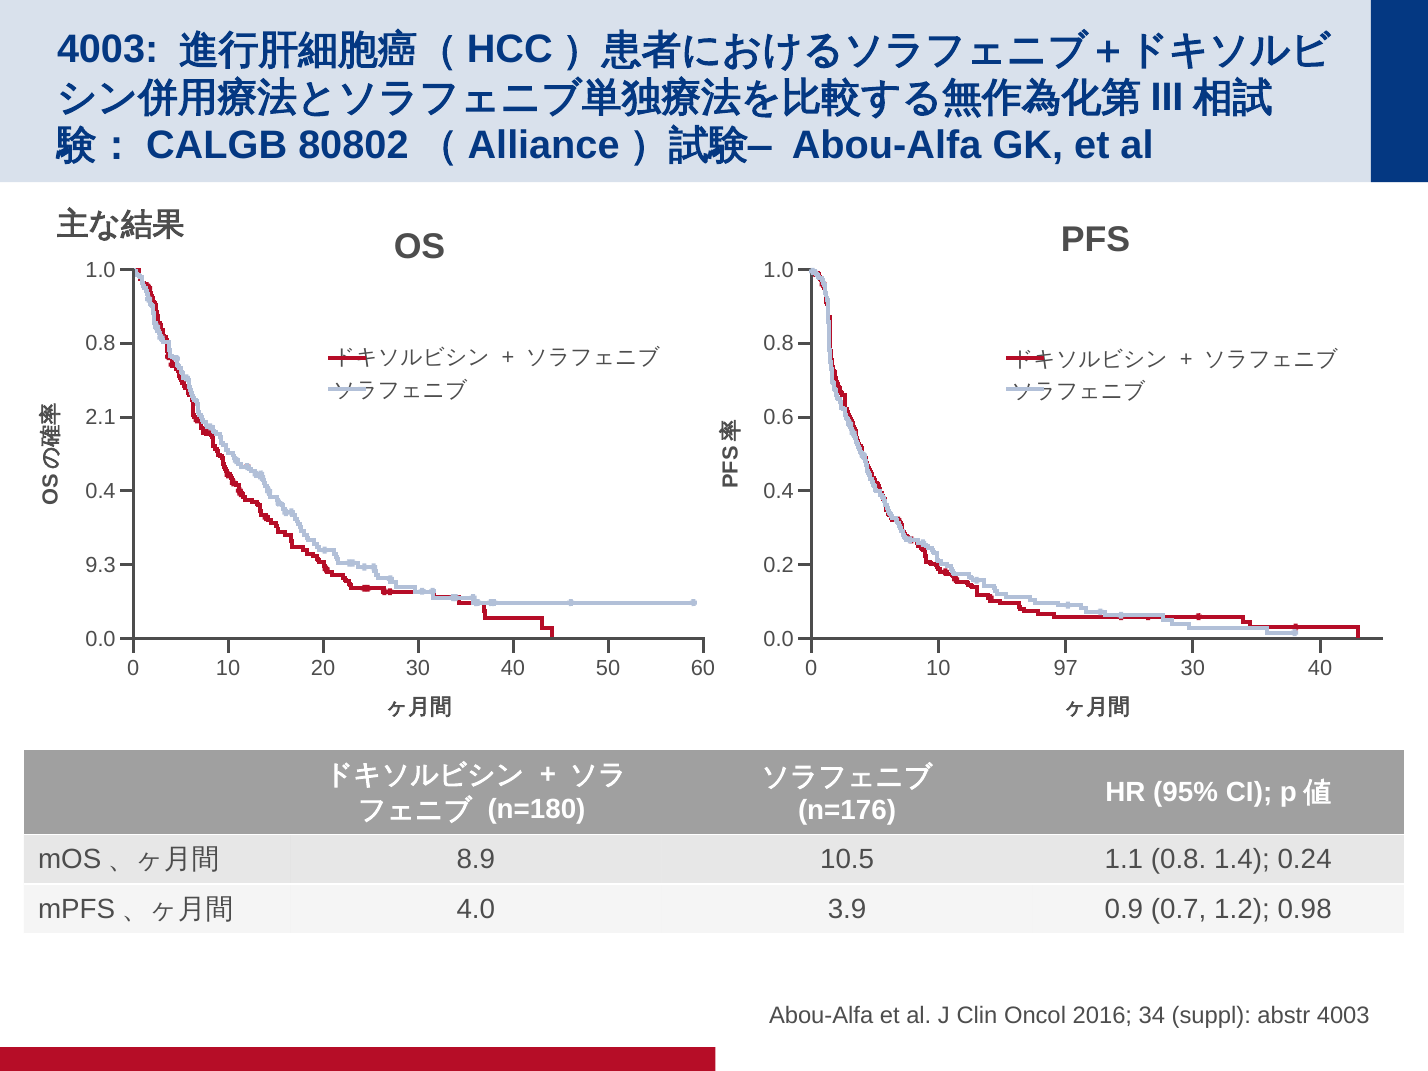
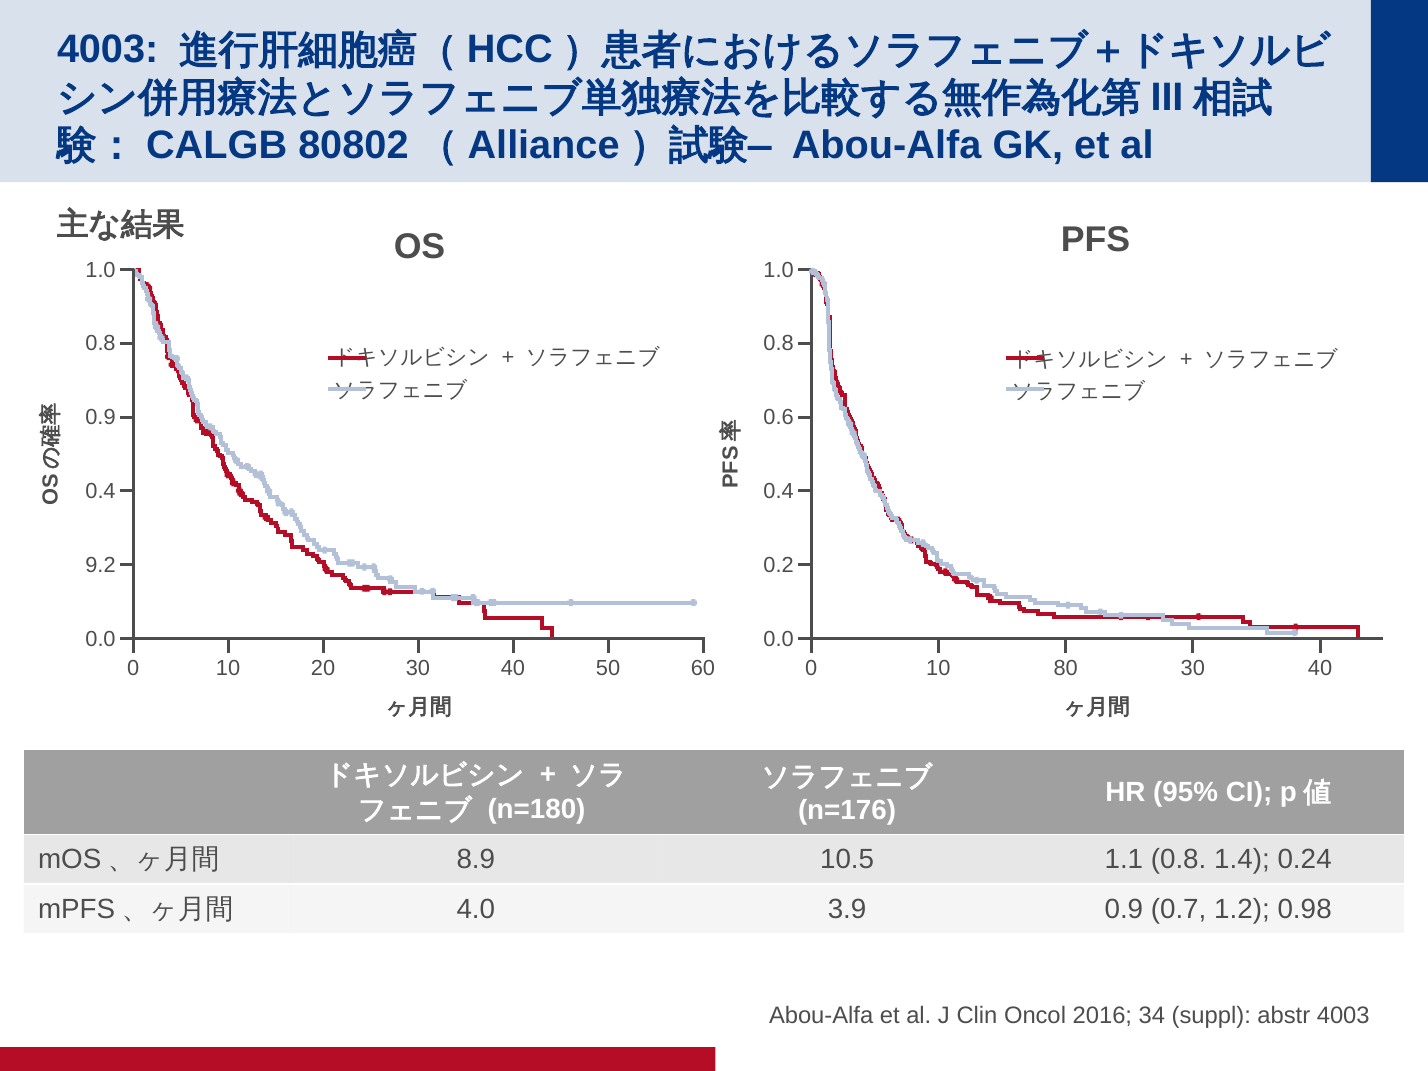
2.1 at (101, 417): 2.1 -> 0.9
9.3: 9.3 -> 9.2
97: 97 -> 80
